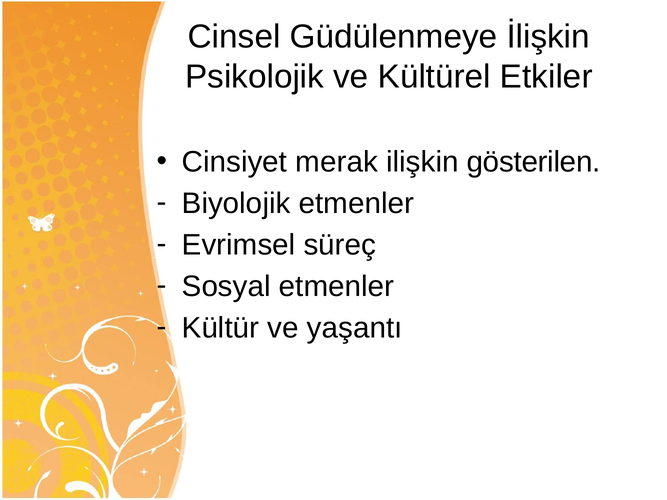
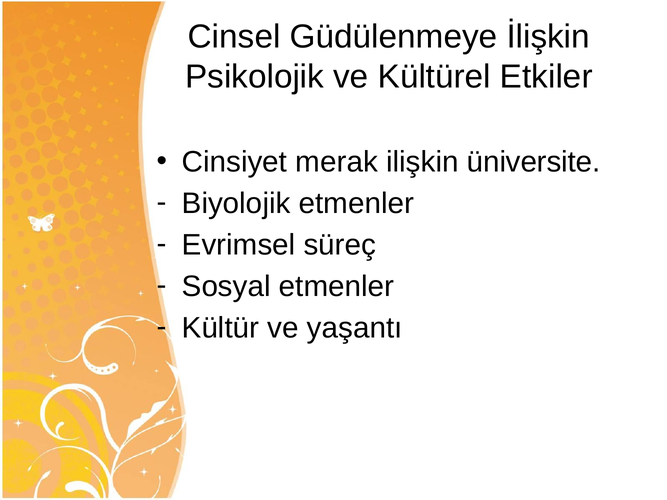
gösterilen: gösterilen -> üniversite
